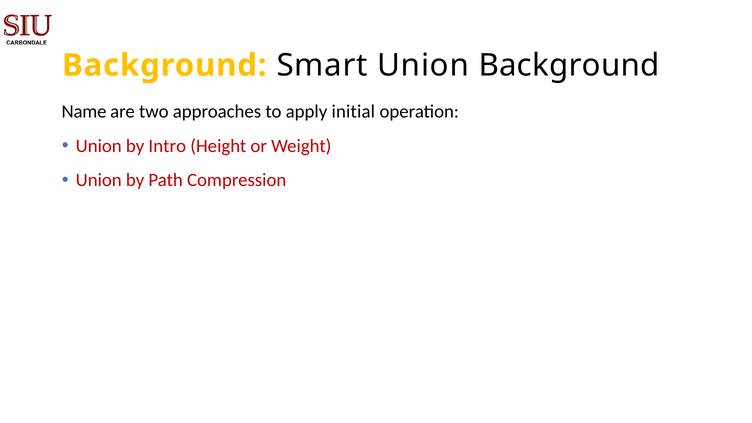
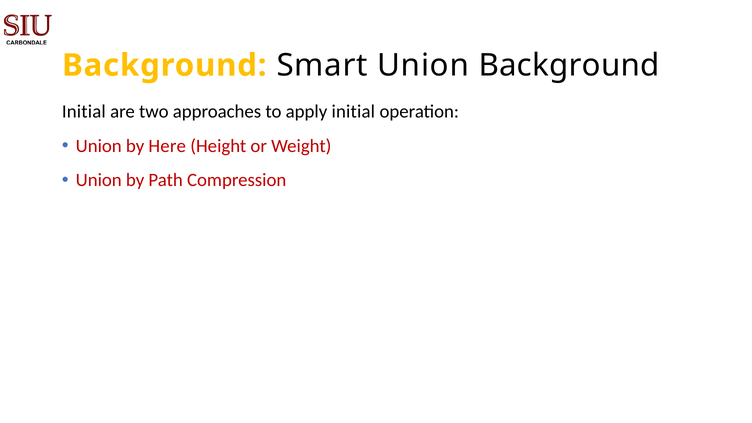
Name at (84, 112): Name -> Initial
Intro: Intro -> Here
